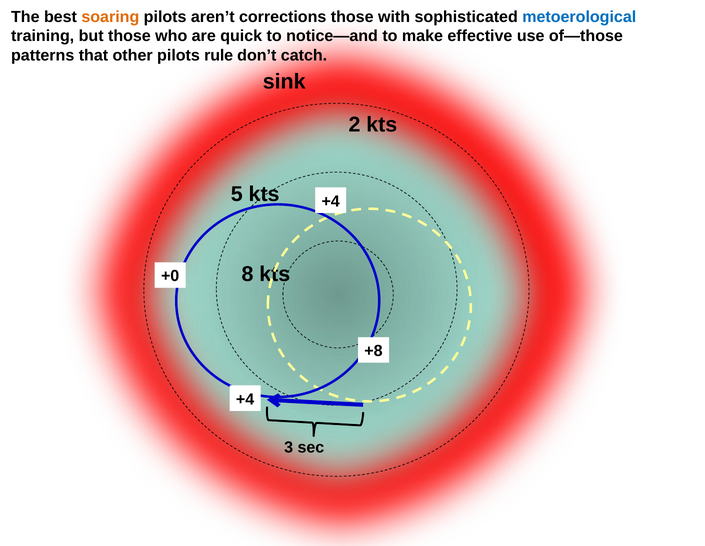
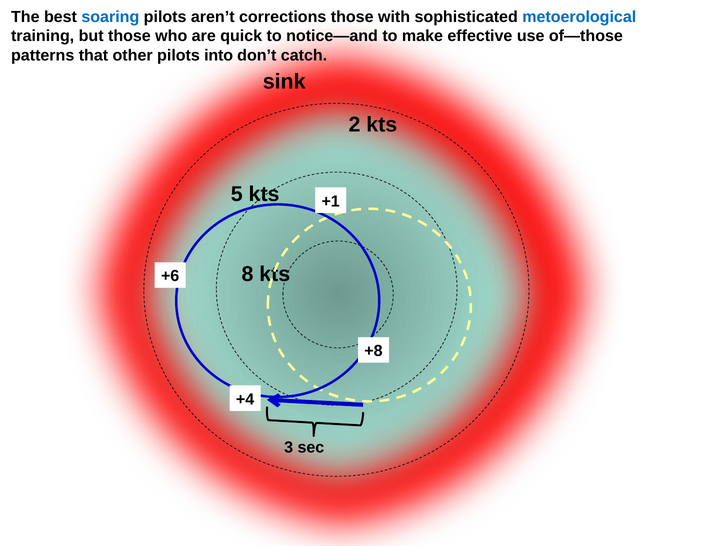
soaring colour: orange -> blue
rule: rule -> into
+4 at (331, 201): +4 -> +1
+0: +0 -> +6
